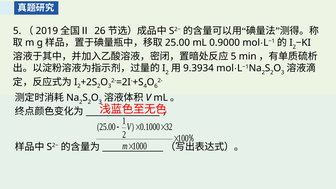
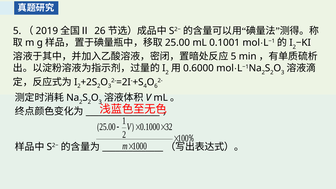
0.9000: 0.9000 -> 0.1001
9.3934: 9.3934 -> 0.6000
